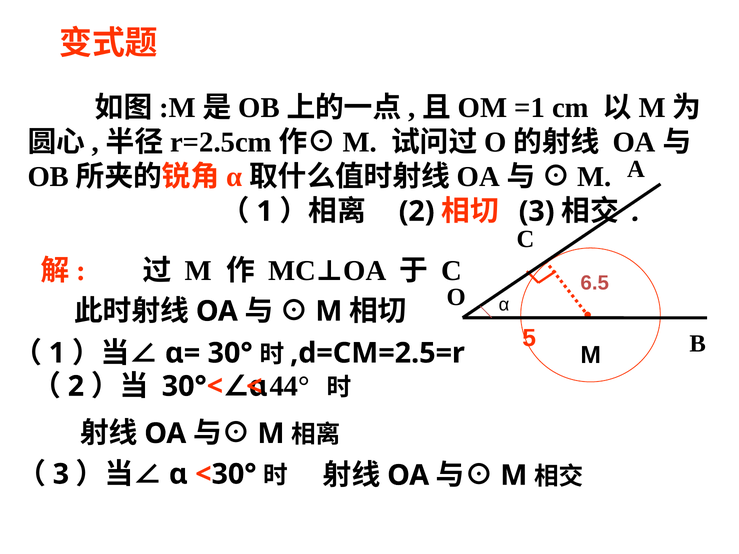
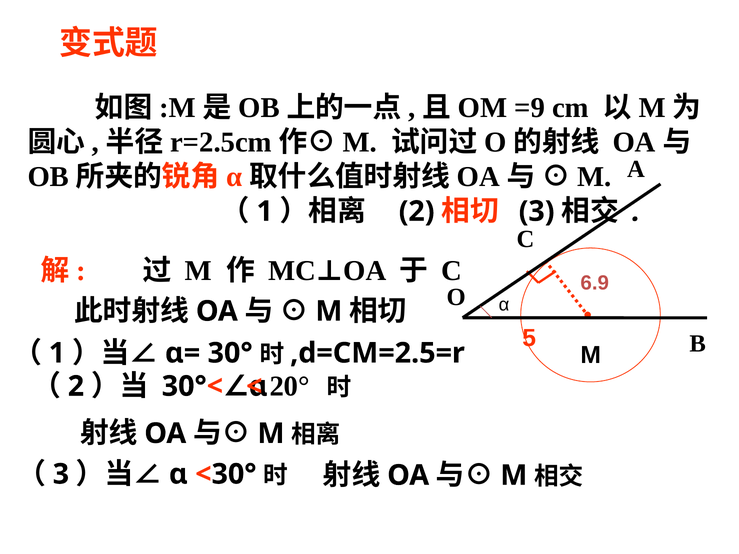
=1: =1 -> =9
6.5: 6.5 -> 6.9
44°: 44° -> 20°
